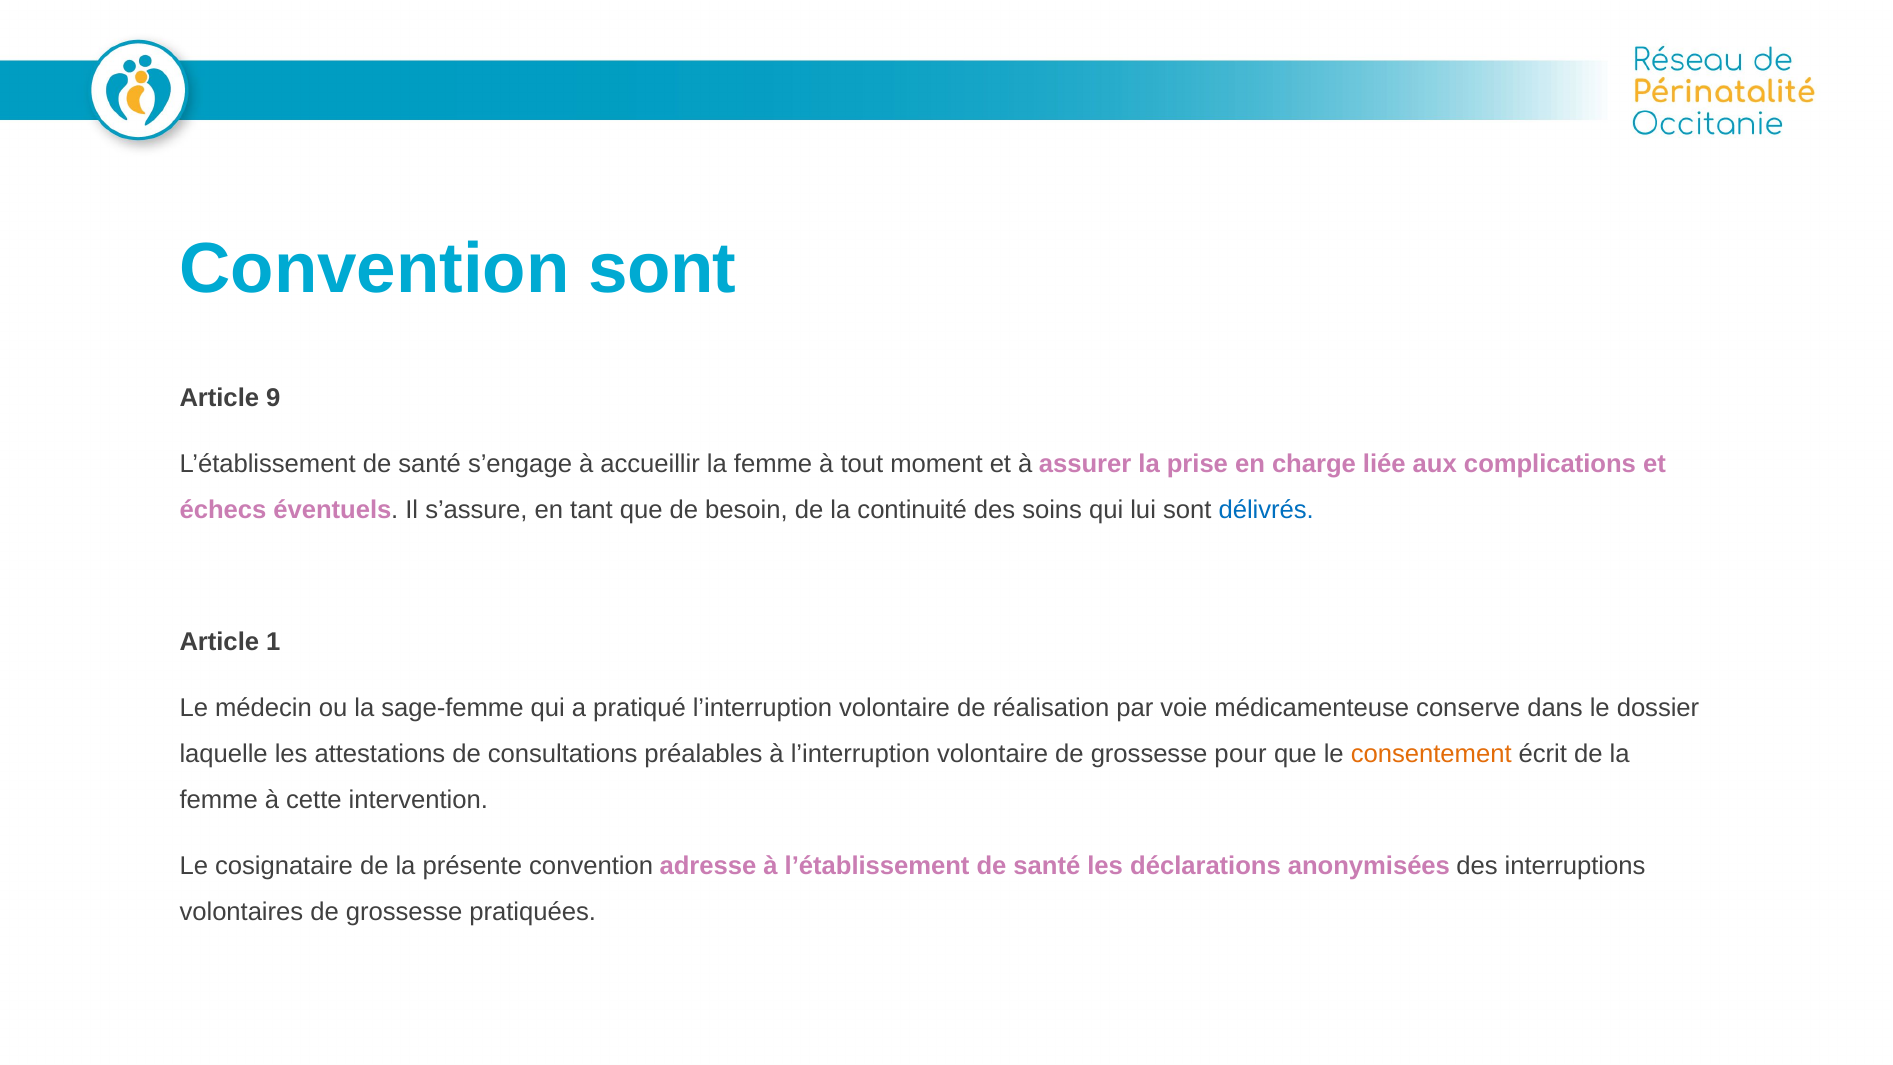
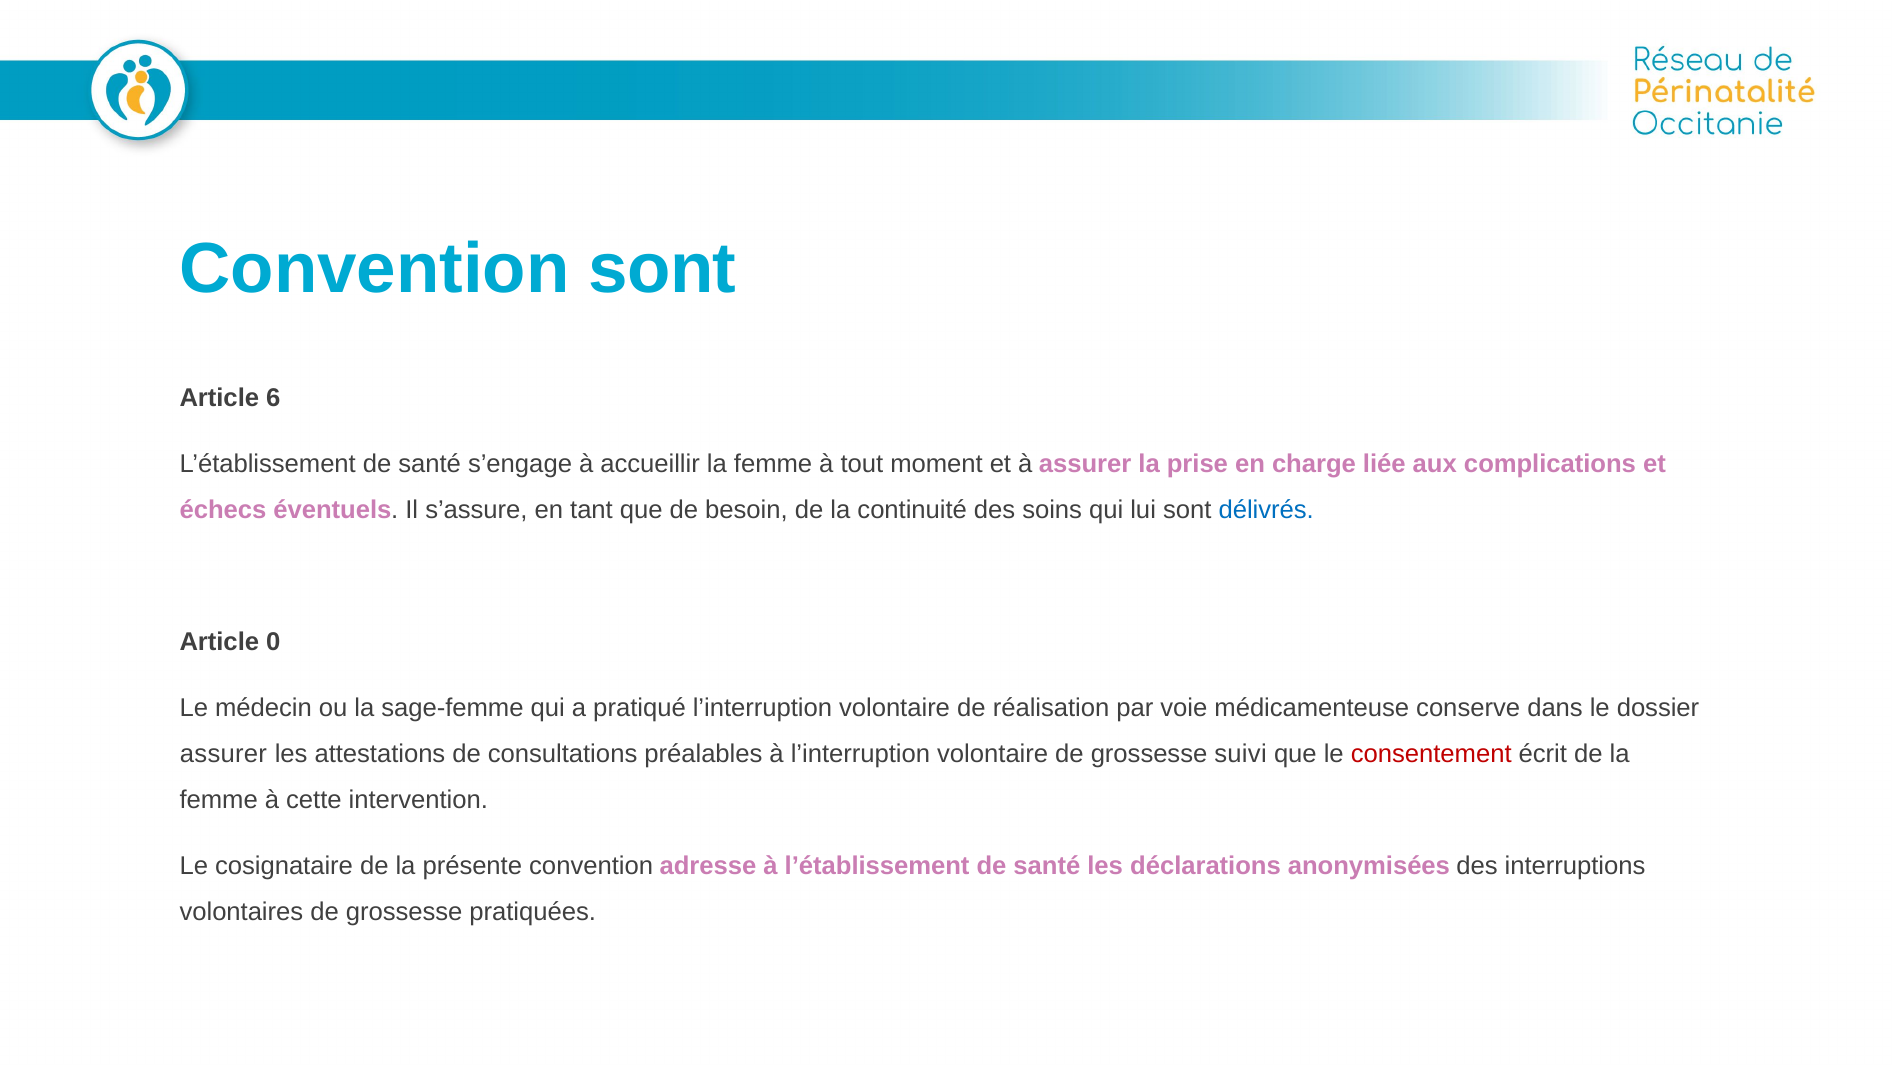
9: 9 -> 6
1: 1 -> 0
laquelle at (224, 754): laquelle -> assurer
pour: pour -> suivi
consentement colour: orange -> red
